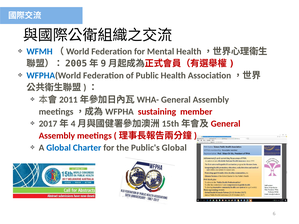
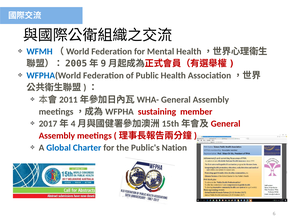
Public's Global: Global -> Nation
